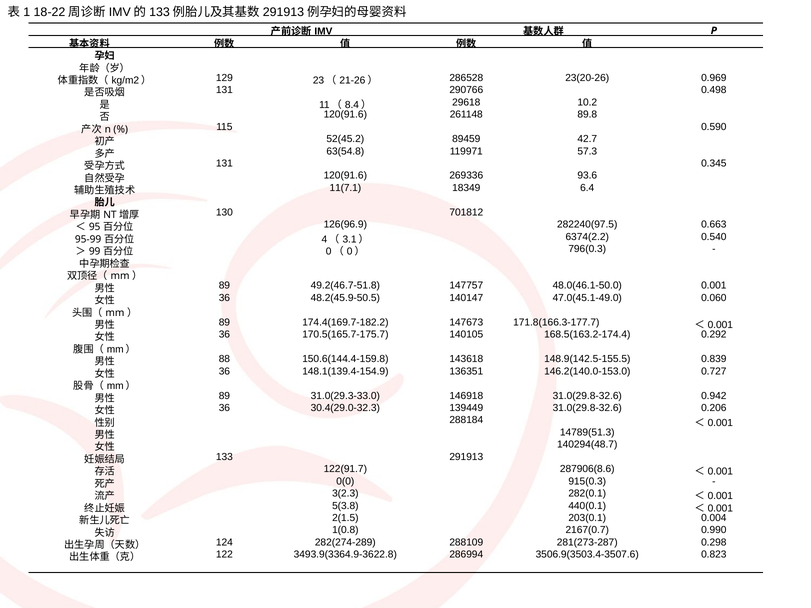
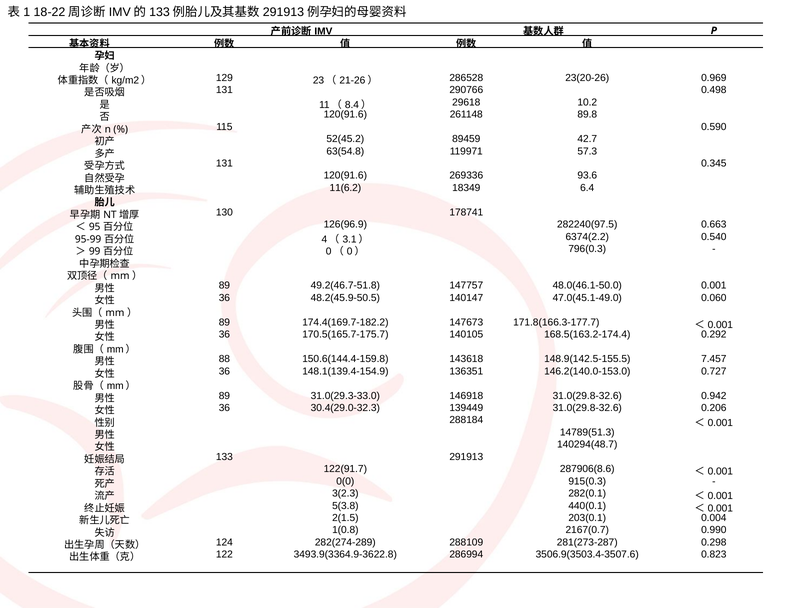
11(7.1: 11(7.1 -> 11(6.2
701812: 701812 -> 178741
0.839: 0.839 -> 7.457
